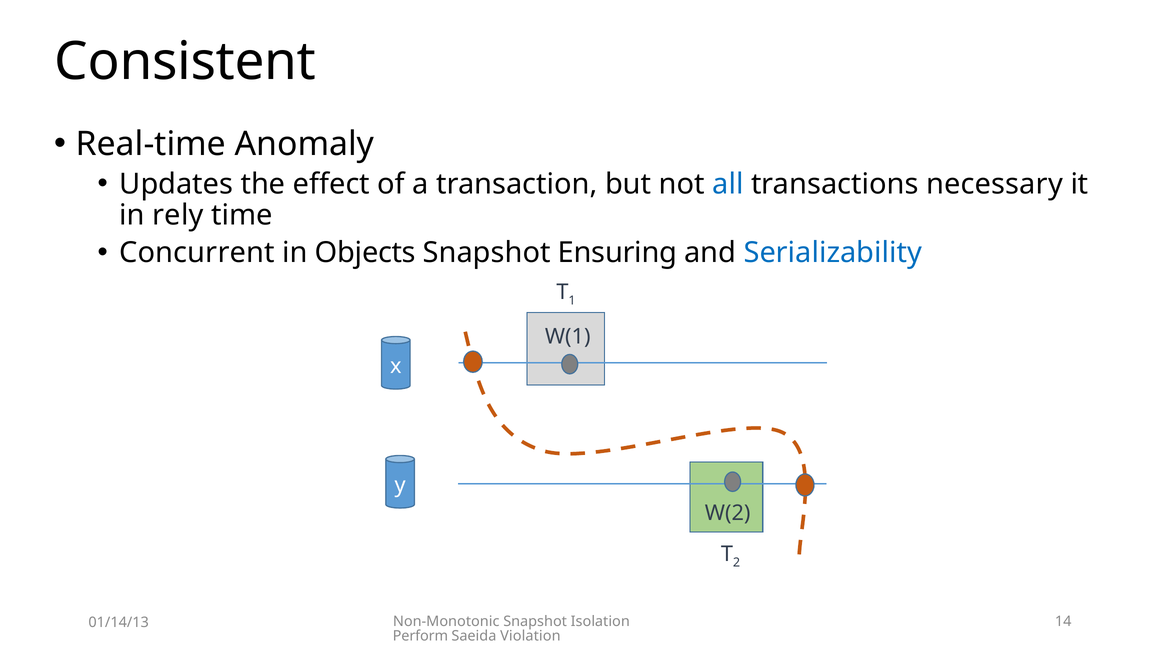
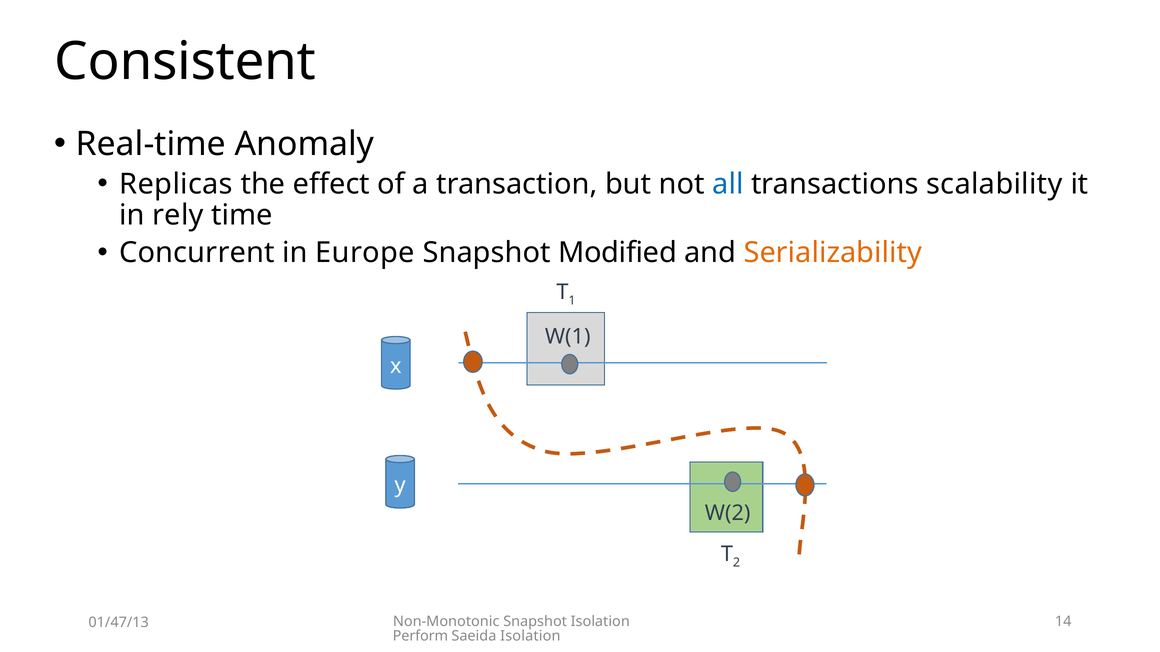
Updates: Updates -> Replicas
necessary: necessary -> scalability
Objects: Objects -> Europe
Ensuring: Ensuring -> Modified
Serializability colour: blue -> orange
01/14/13: 01/14/13 -> 01/47/13
Saeida Violation: Violation -> Isolation
